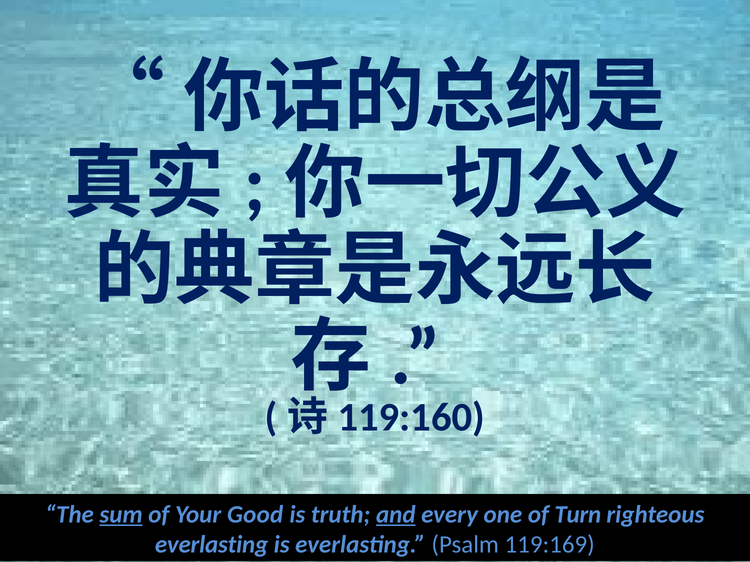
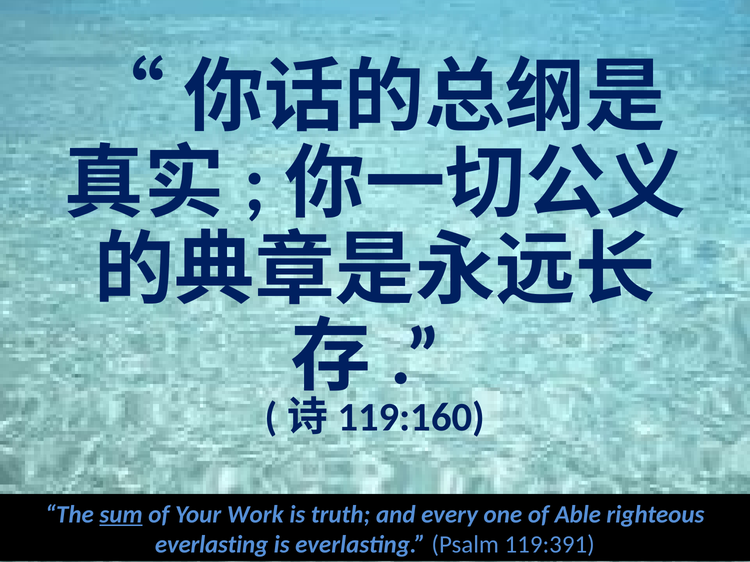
Good: Good -> Work
and underline: present -> none
Turn: Turn -> Able
119:169: 119:169 -> 119:391
